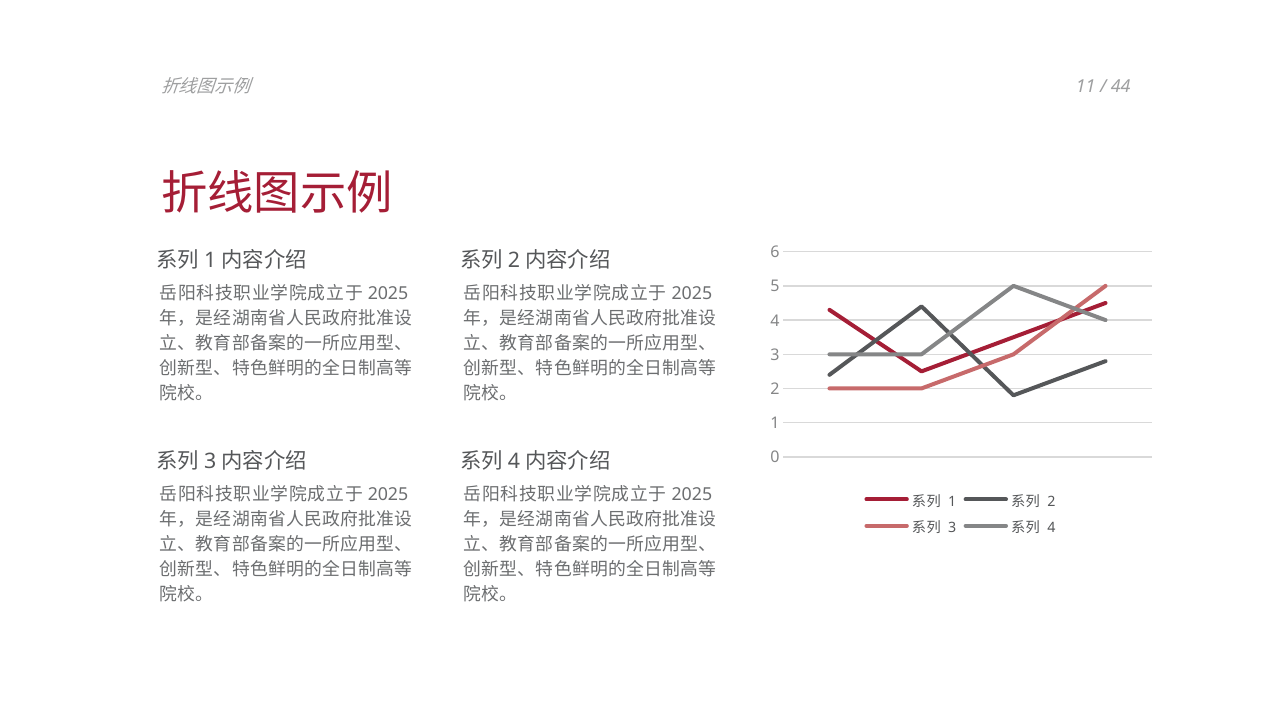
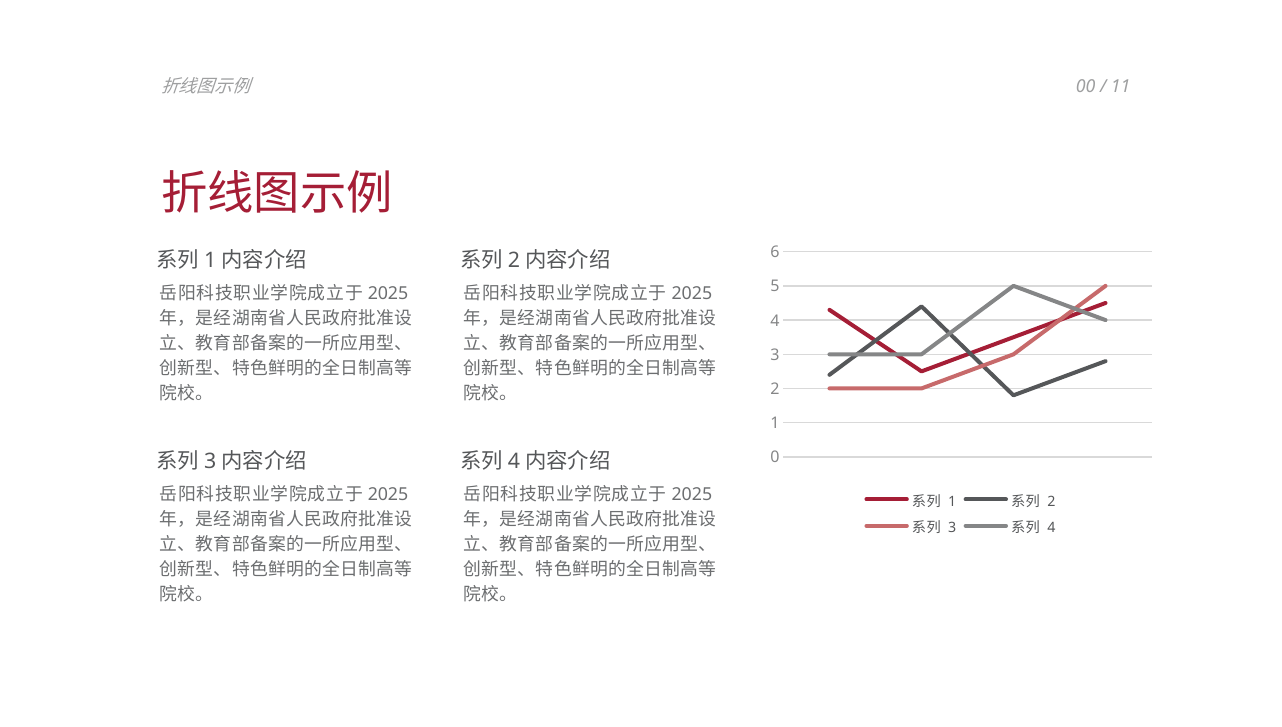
11: 11 -> 00
44: 44 -> 11
